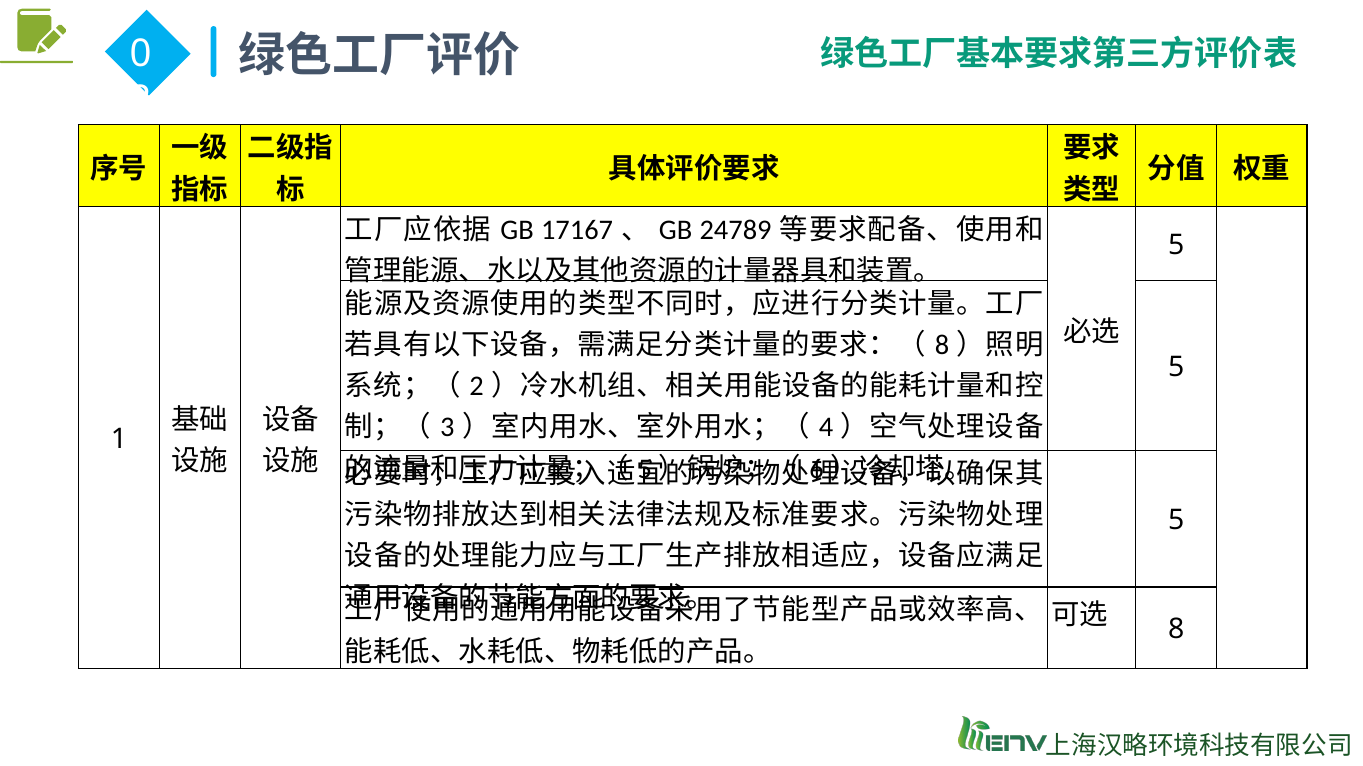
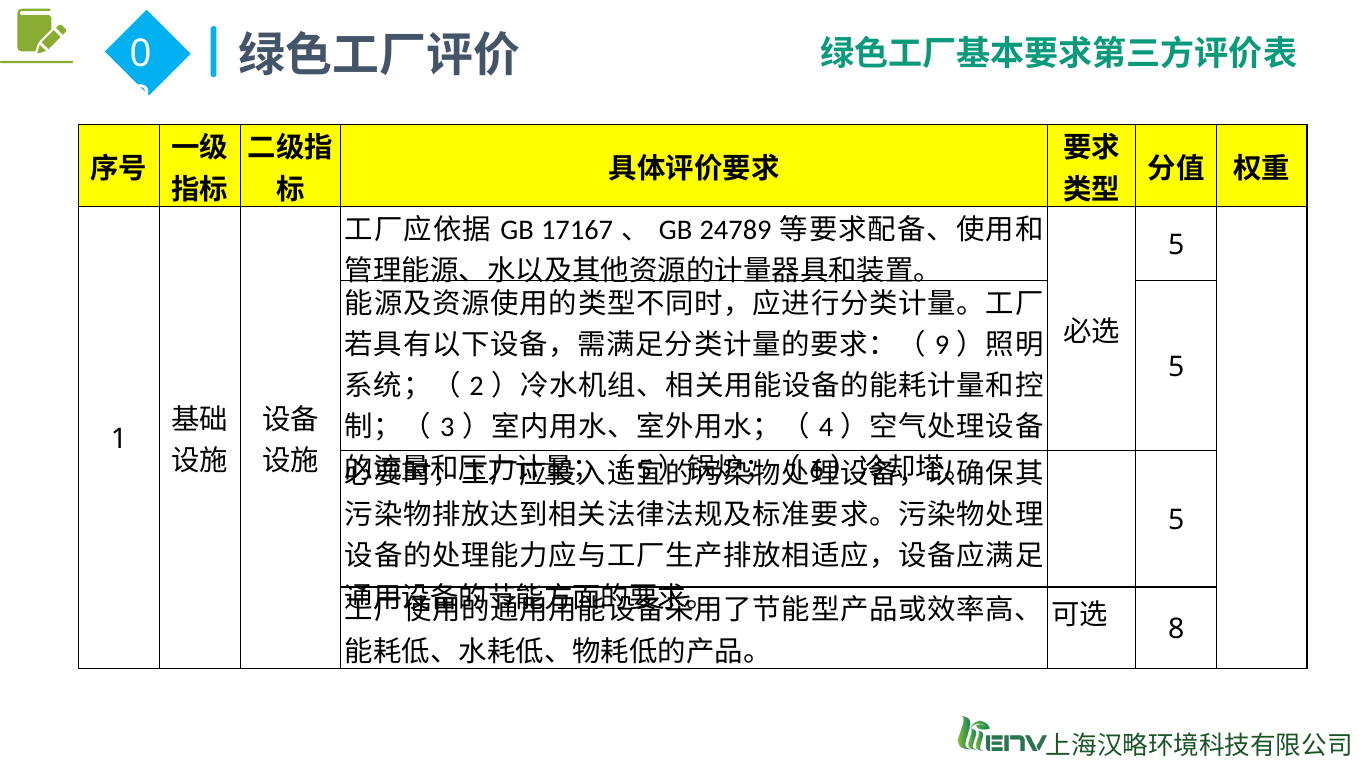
8 at (942, 345): 8 -> 9
